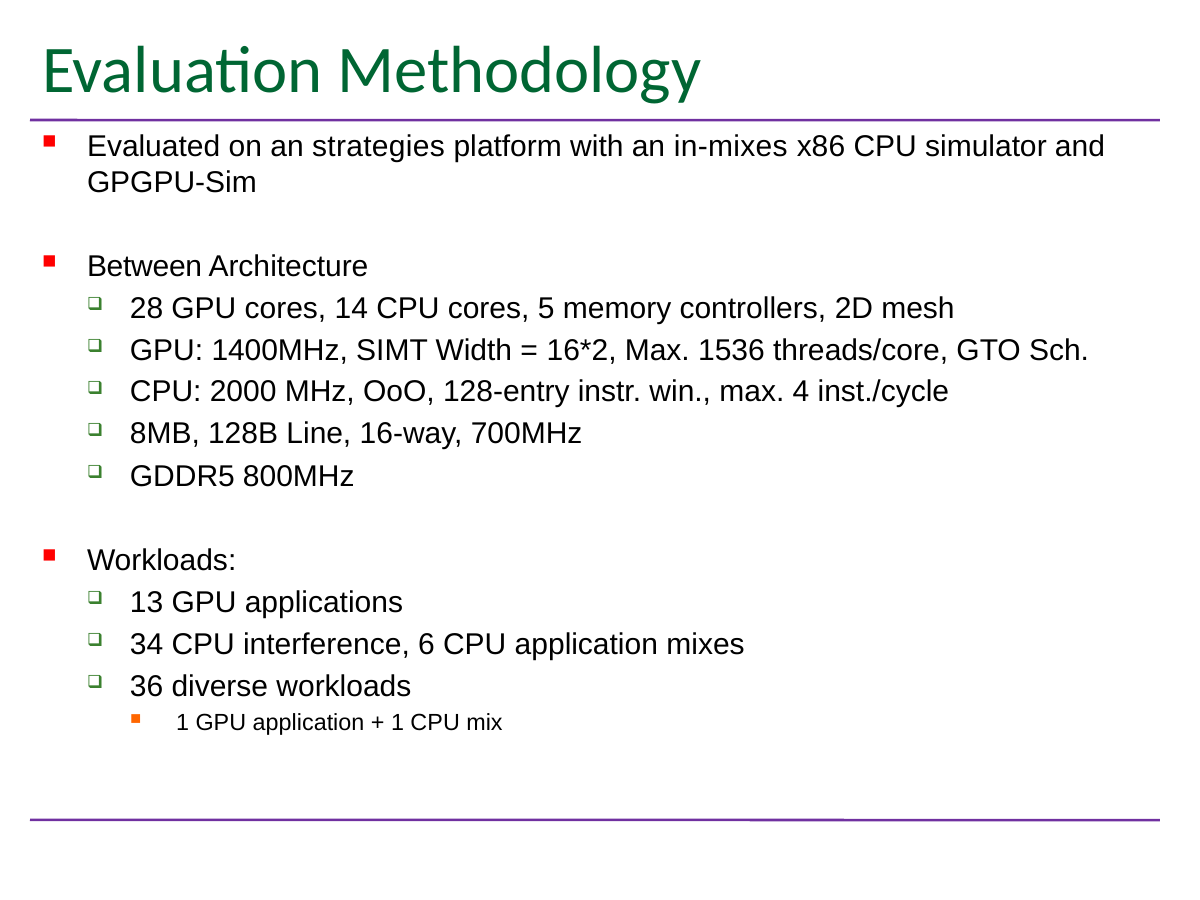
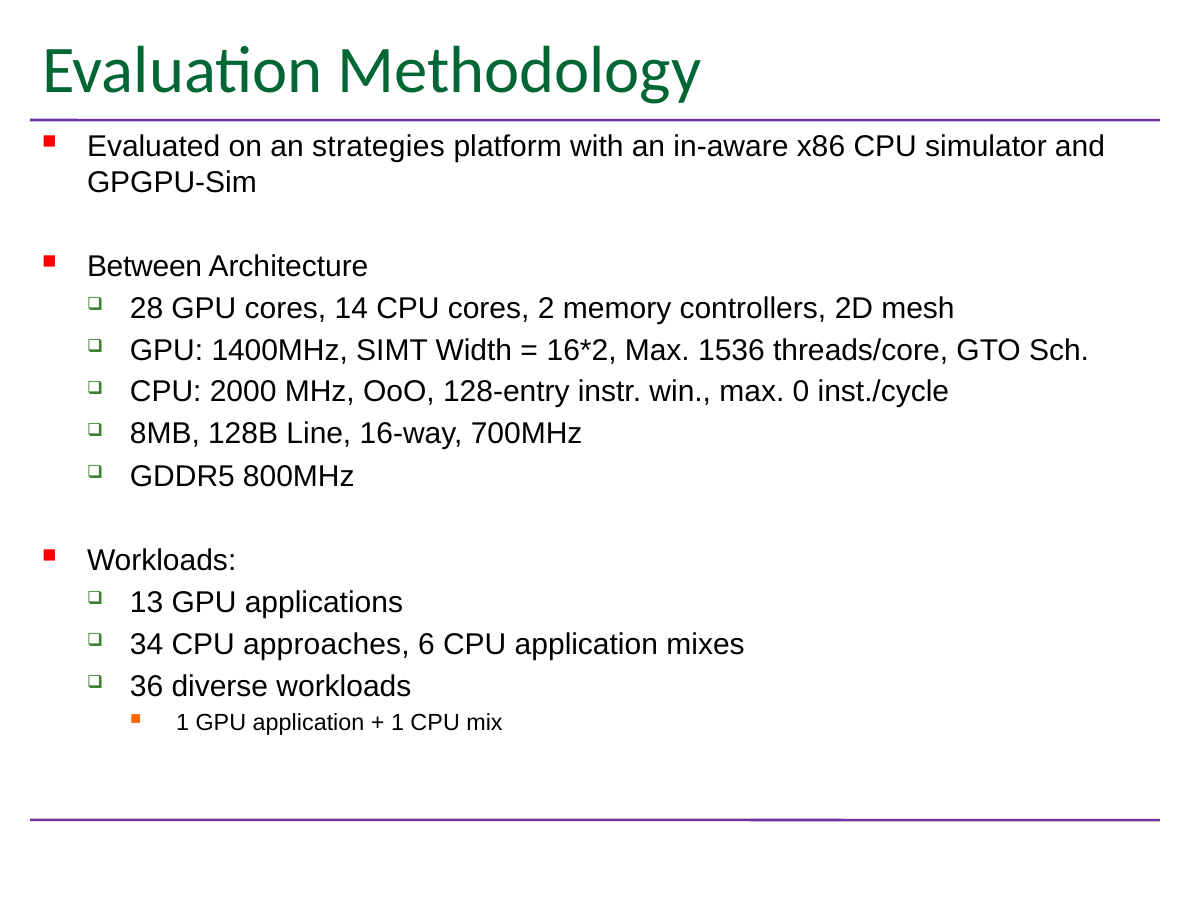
in-mixes: in-mixes -> in-aware
5: 5 -> 2
4: 4 -> 0
interference: interference -> approaches
